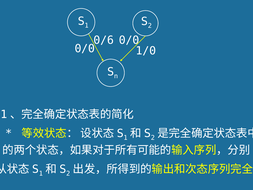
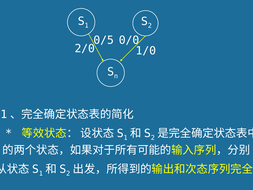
0/6: 0/6 -> 0/5
0/0 at (85, 49): 0/0 -> 2/0
